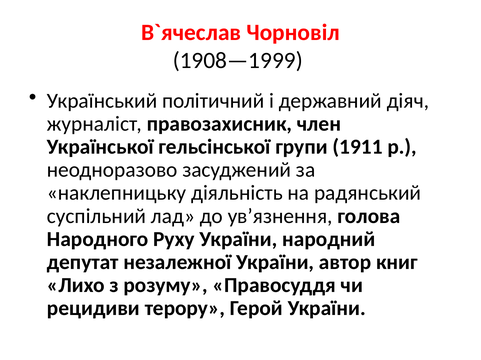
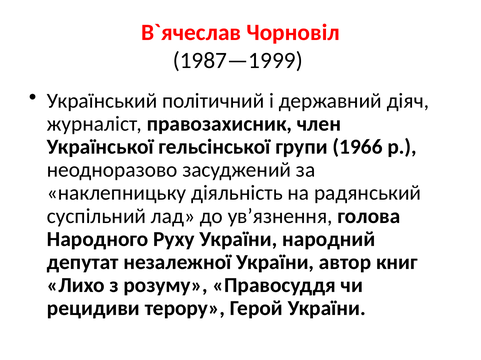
1908—1999: 1908—1999 -> 1987—1999
1911: 1911 -> 1966
